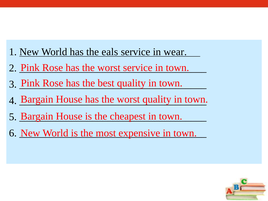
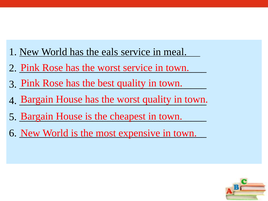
wear: wear -> meal
